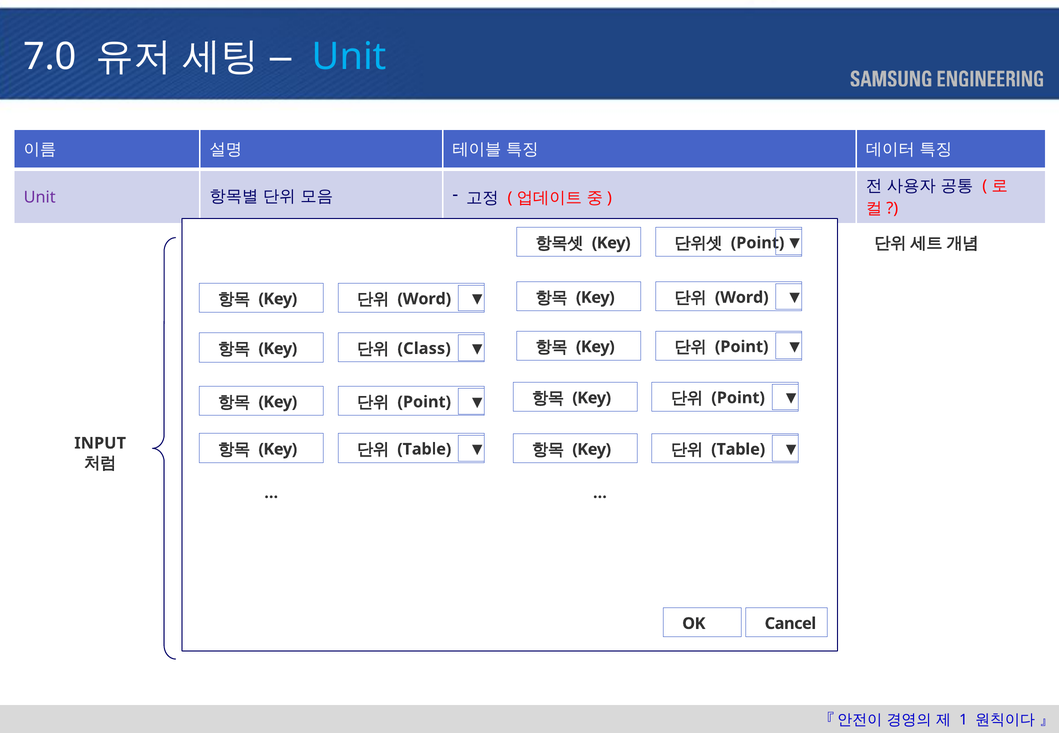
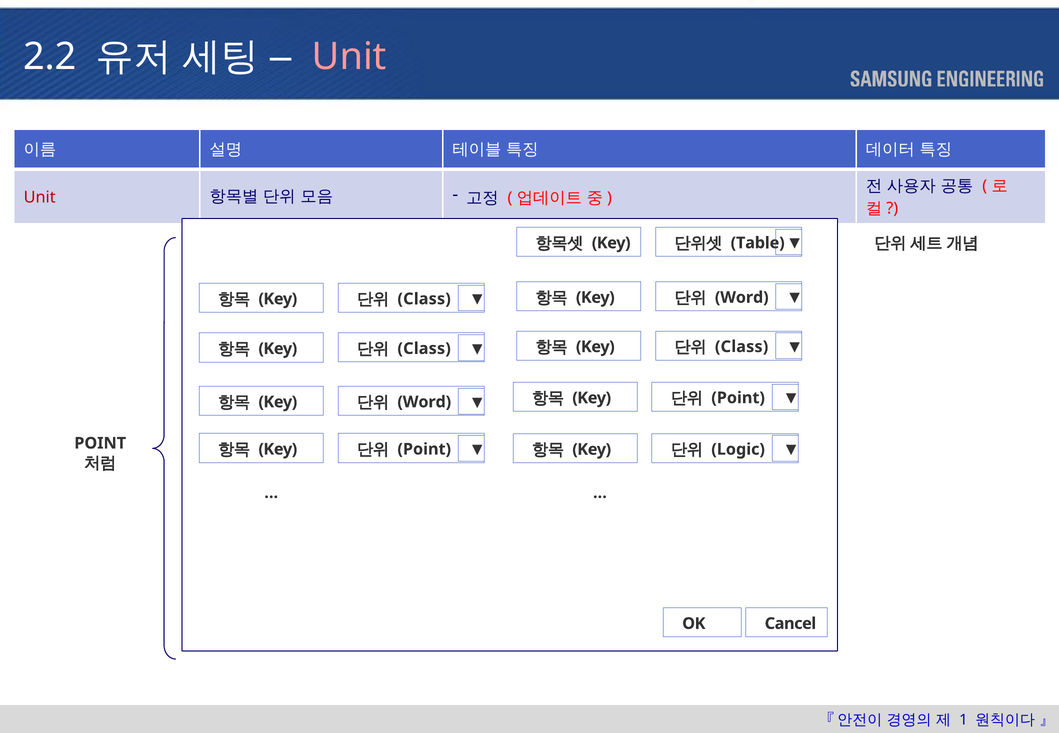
7.0: 7.0 -> 2.2
Unit at (349, 57) colour: light blue -> pink
Unit at (40, 197) colour: purple -> red
Point at (758, 243): Point -> Table
Word at (424, 299): Word -> Class
Point at (742, 347): Point -> Class
Point at (424, 402): Point -> Word
INPUT at (100, 443): INPUT -> POINT
Table at (424, 449): Table -> Point
Table at (738, 449): Table -> Logic
